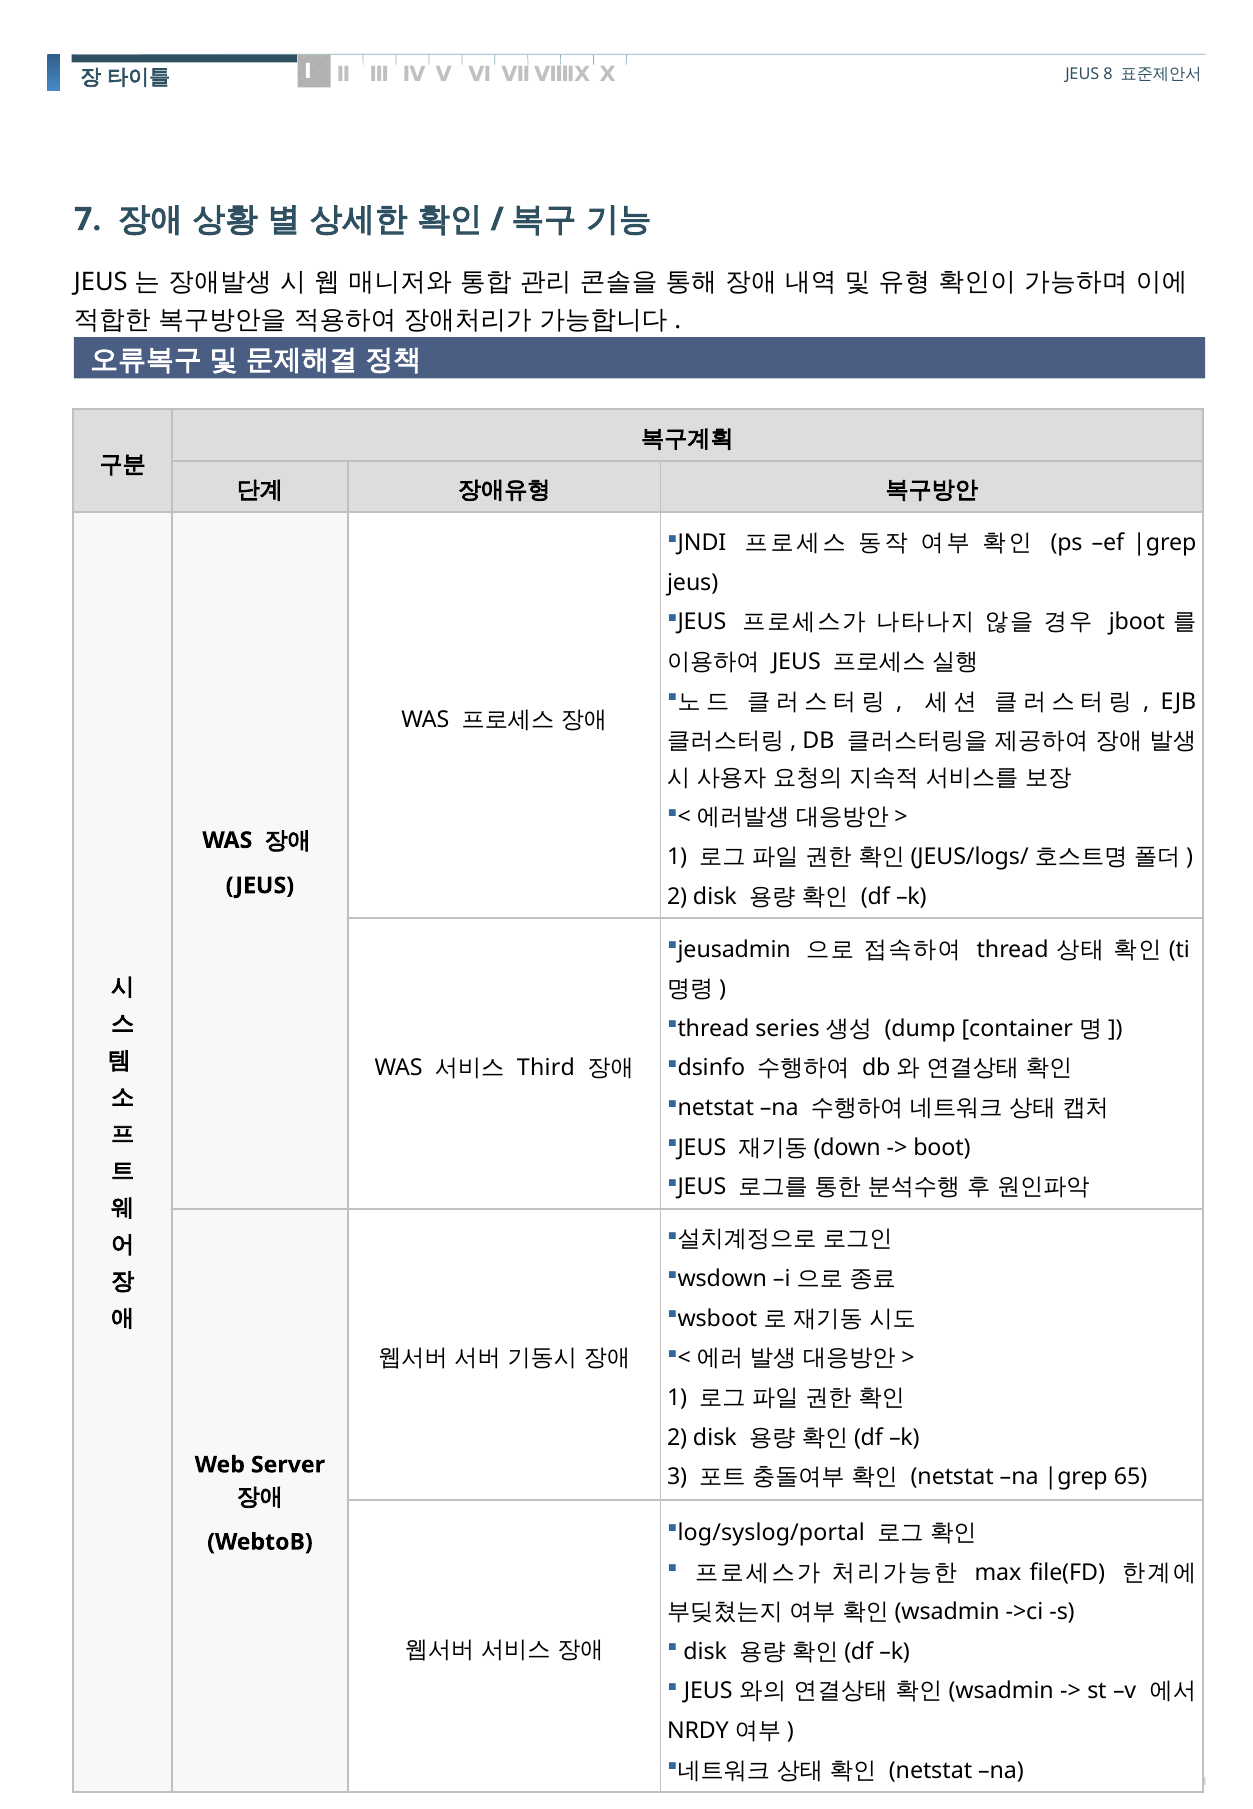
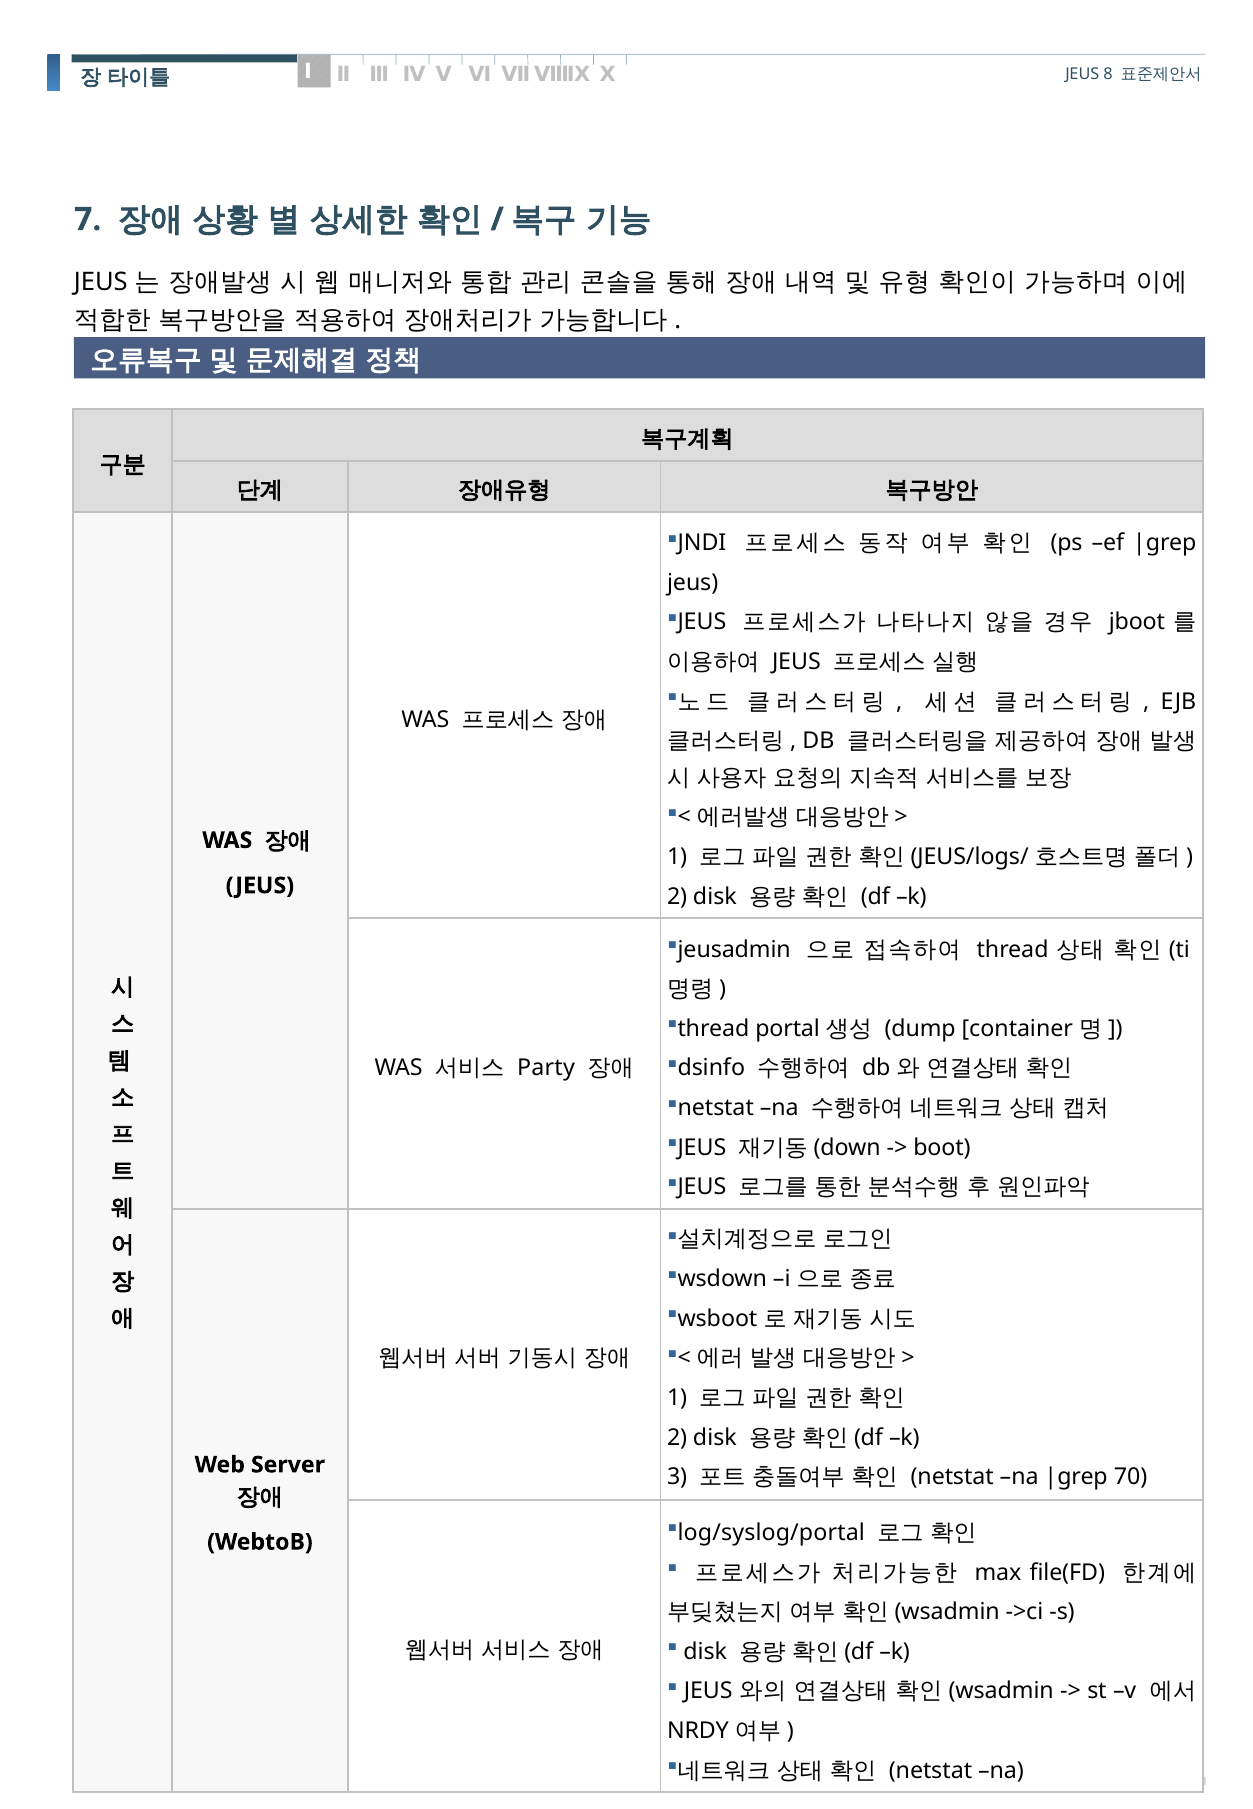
series: series -> portal
Third: Third -> Party
65: 65 -> 70
